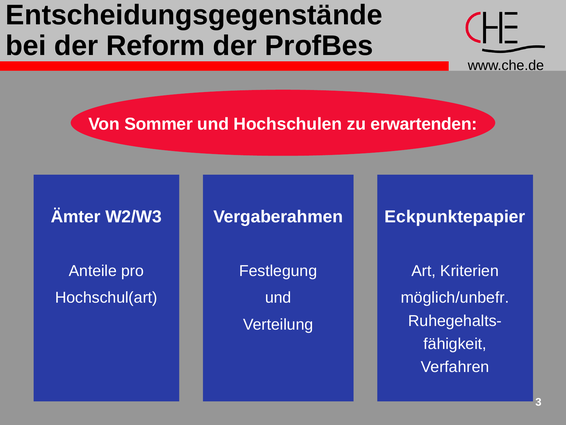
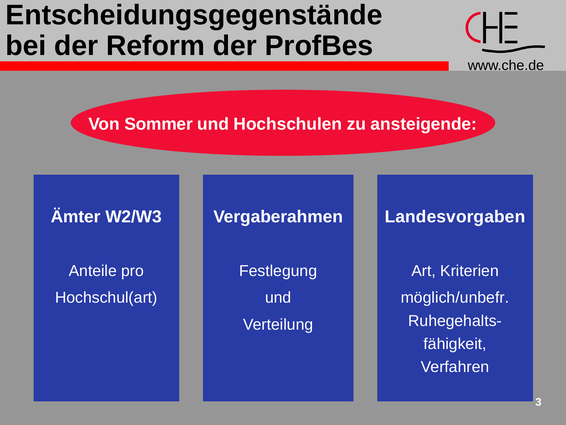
erwartenden: erwartenden -> ansteigende
Eckpunktepapier: Eckpunktepapier -> Landesvorgaben
